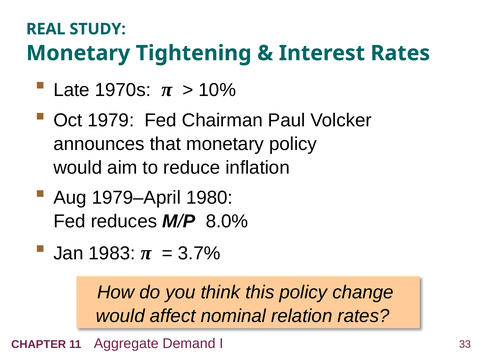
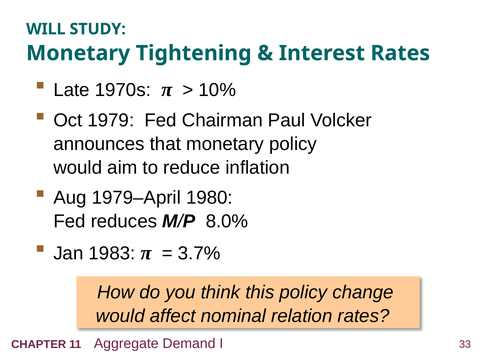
REAL: REAL -> WILL
